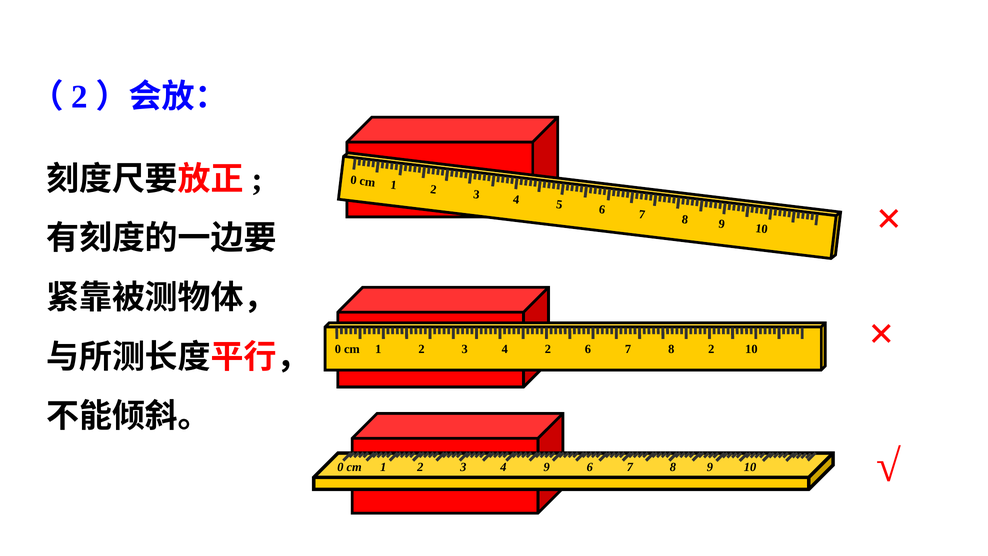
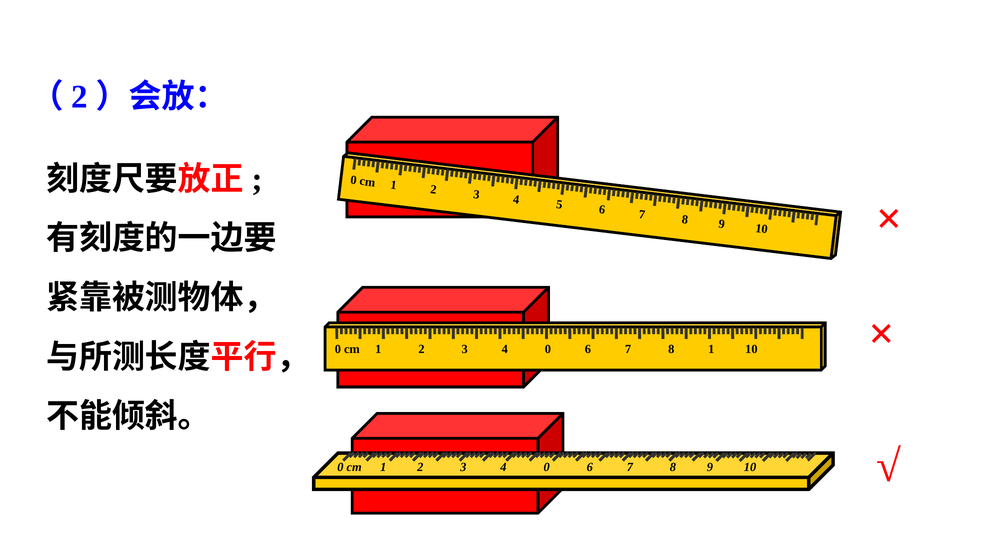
2 at (548, 349): 2 -> 0
8 2: 2 -> 1
9 at (547, 467): 9 -> 0
